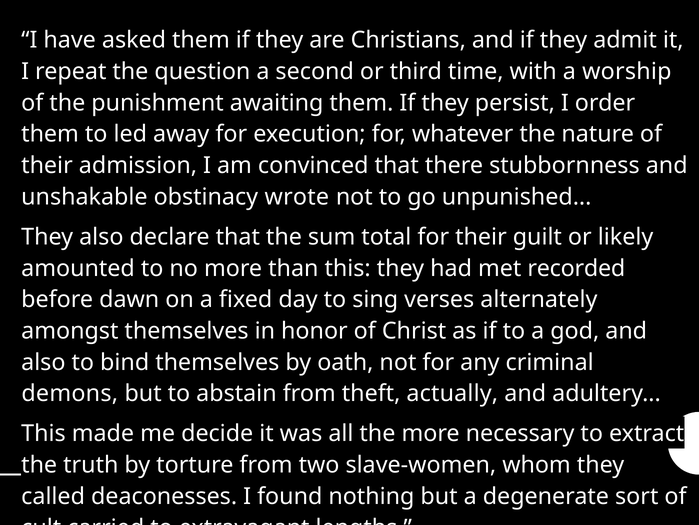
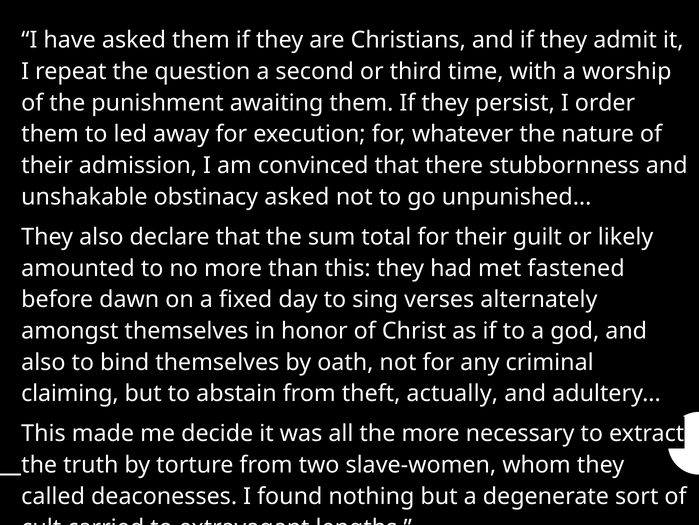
obstinacy wrote: wrote -> asked
recorded: recorded -> fastened
demons: demons -> claiming
